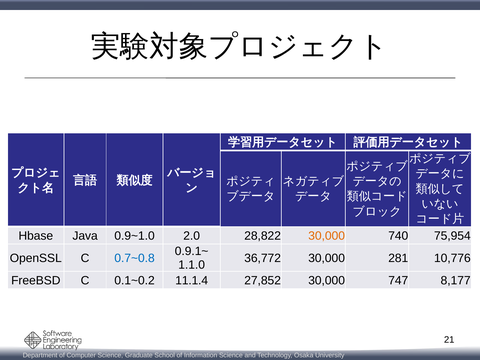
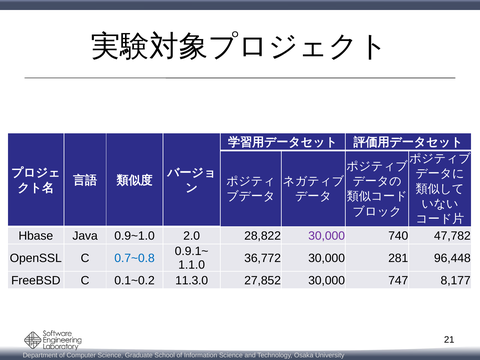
30,000 at (327, 236) colour: orange -> purple
75,954: 75,954 -> 47,782
10,776: 10,776 -> 96,448
11.1.4: 11.1.4 -> 11.3.0
